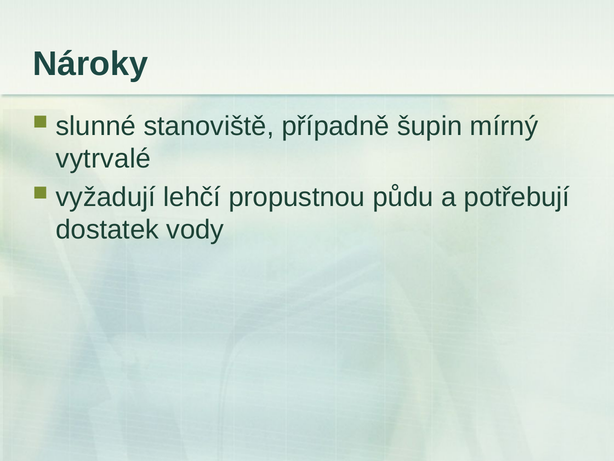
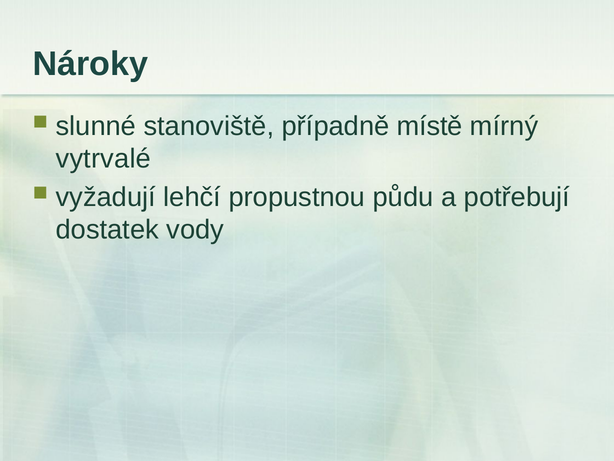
šupin: šupin -> místě
